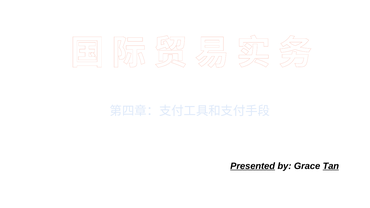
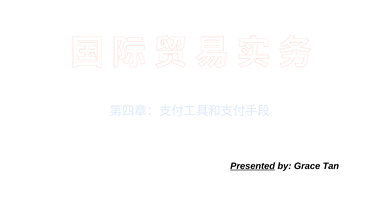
Tan underline: present -> none
